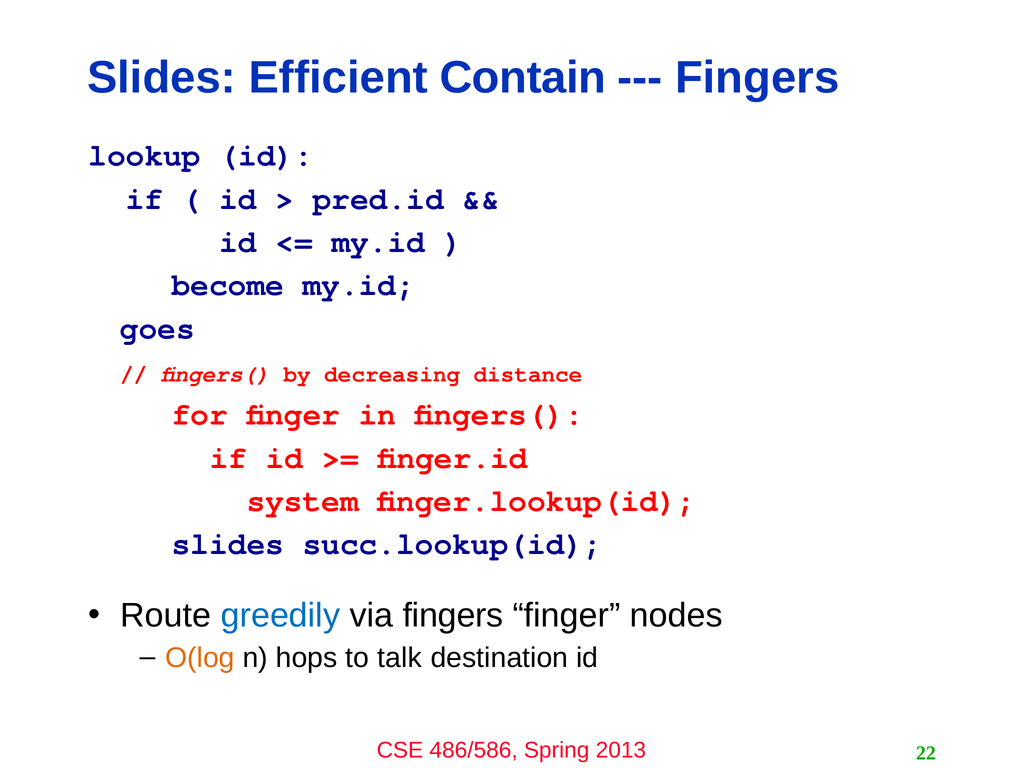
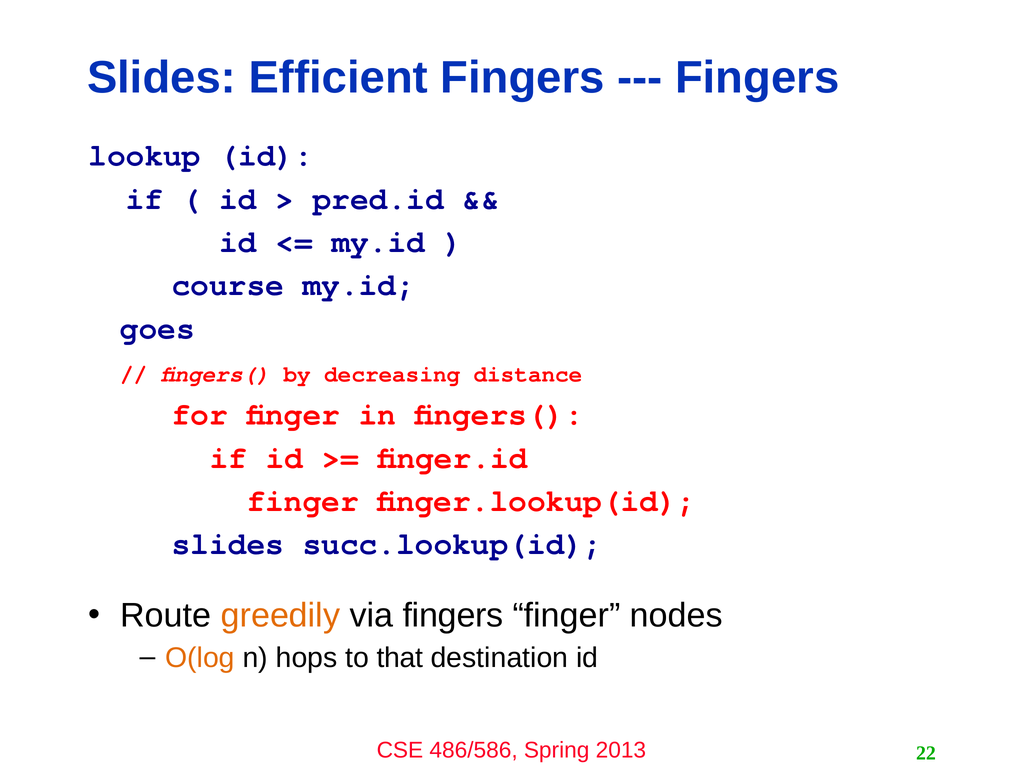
Efficient Contain: Contain -> Fingers
become: become -> course
system at (303, 500): system -> finger
greedily colour: blue -> orange
talk: talk -> that
